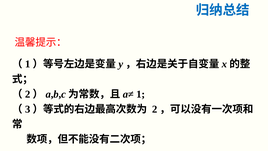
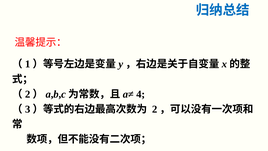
1 at (141, 94): 1 -> 4
